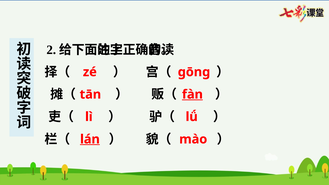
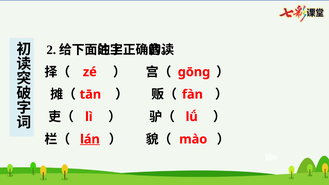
fàn underline: present -> none
